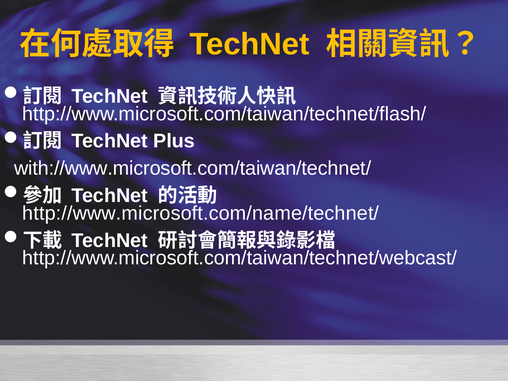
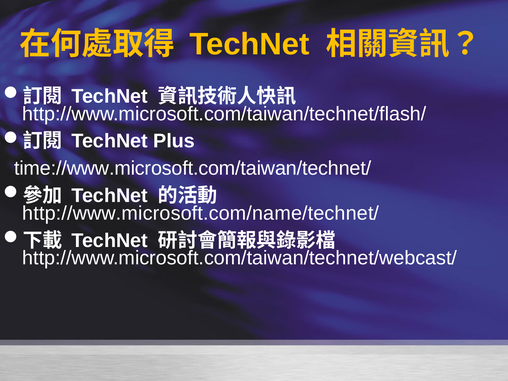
with://www.microsoft.com/taiwan/technet/: with://www.microsoft.com/taiwan/technet/ -> time://www.microsoft.com/taiwan/technet/
